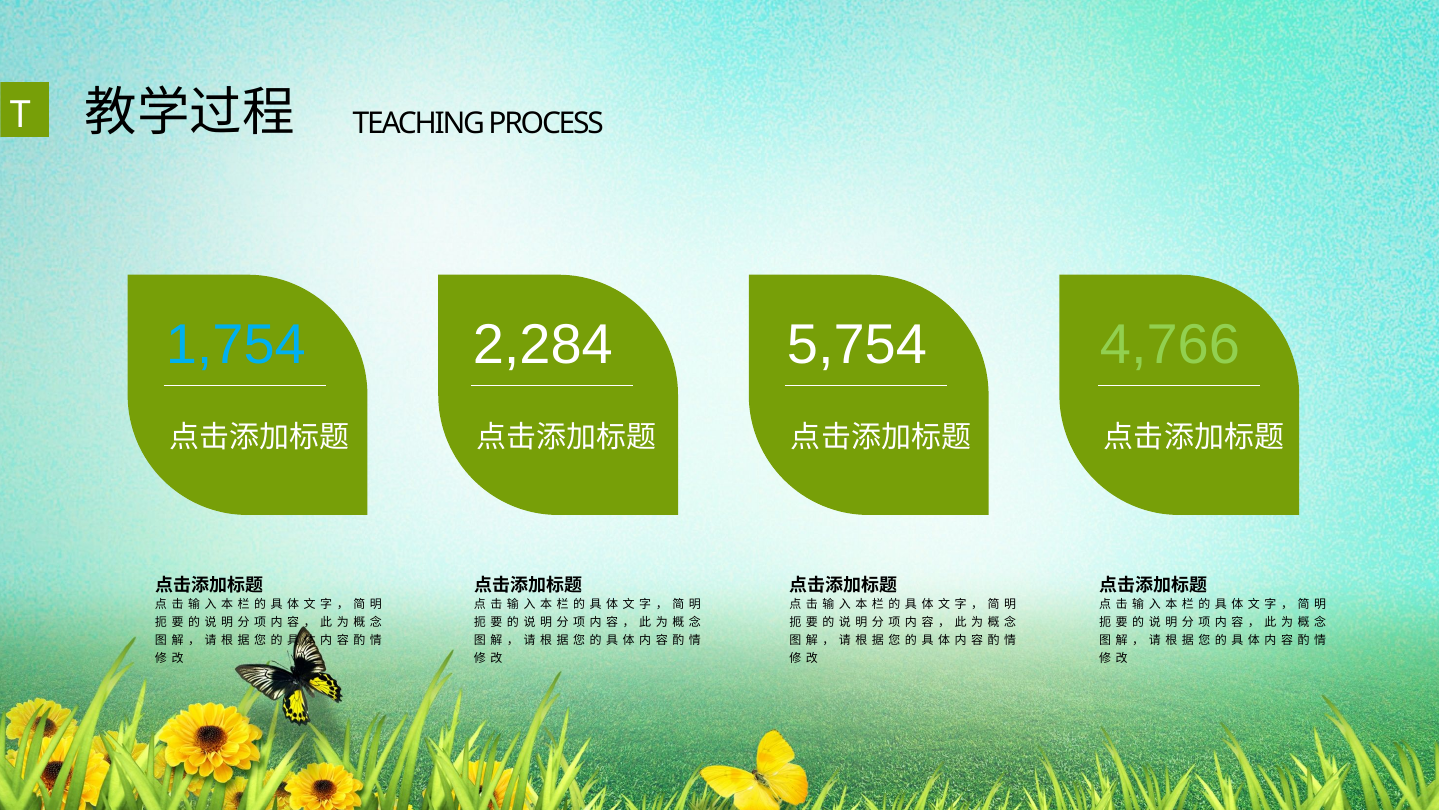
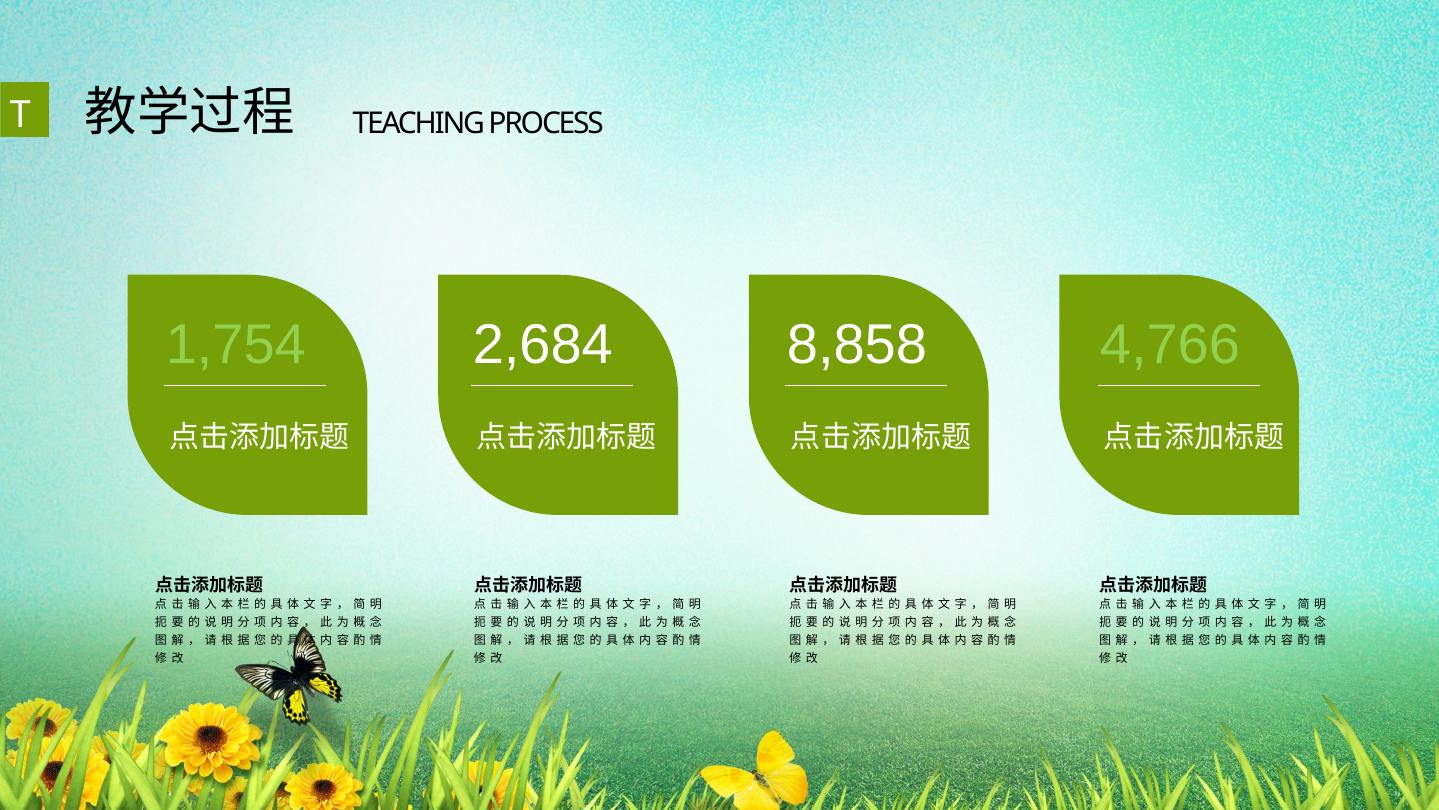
1,754 colour: light blue -> light green
2,284: 2,284 -> 2,684
5,754: 5,754 -> 8,858
